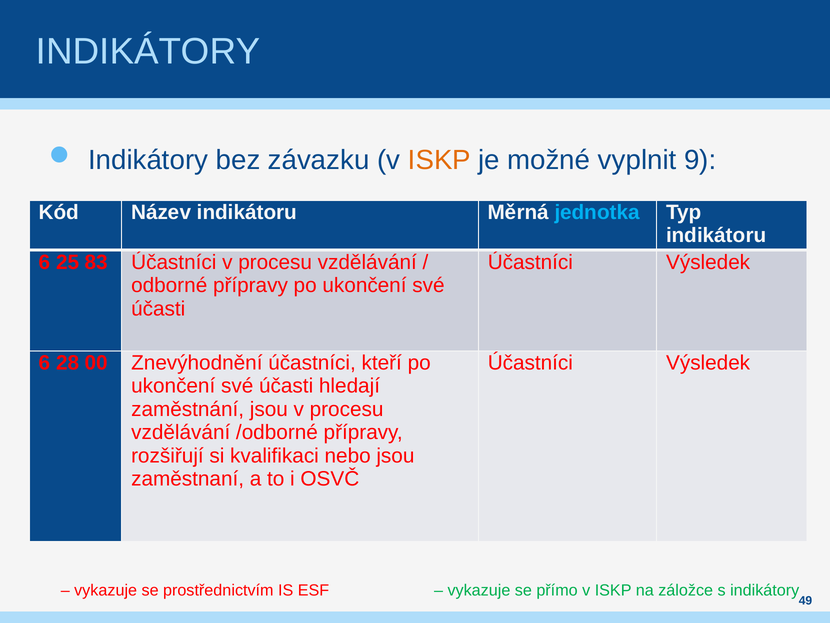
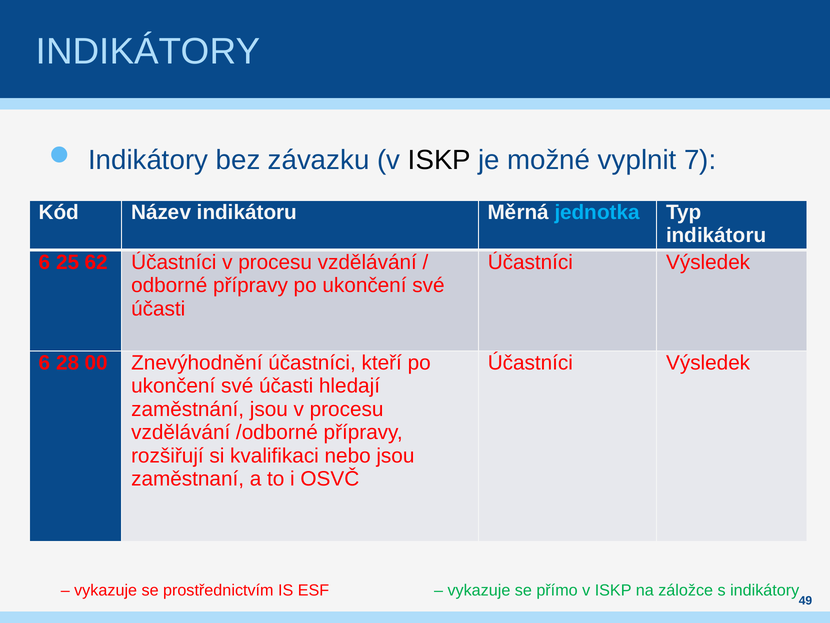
ISKP at (439, 160) colour: orange -> black
9: 9 -> 7
83: 83 -> 62
